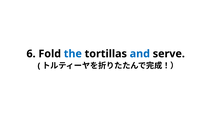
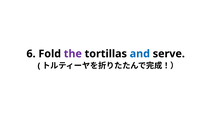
the colour: blue -> purple
